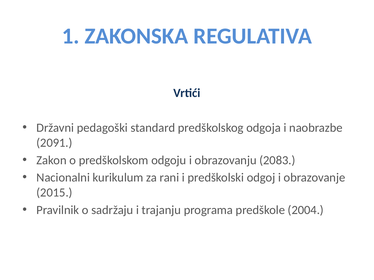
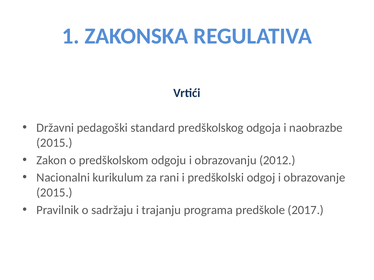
2091 at (54, 143): 2091 -> 2015
2083: 2083 -> 2012
2004: 2004 -> 2017
